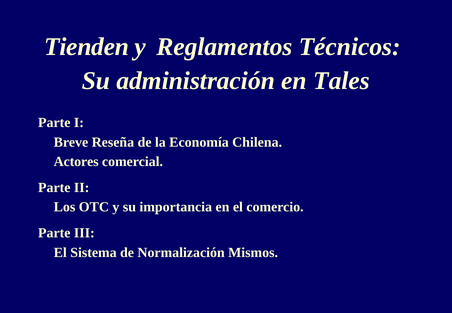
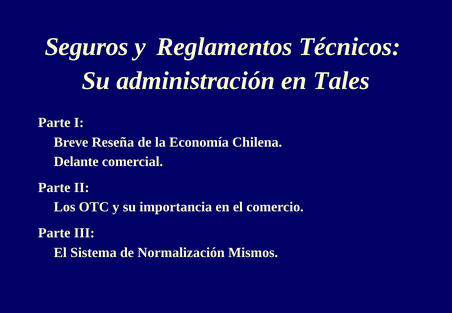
Tienden: Tienden -> Seguros
Actores: Actores -> Delante
